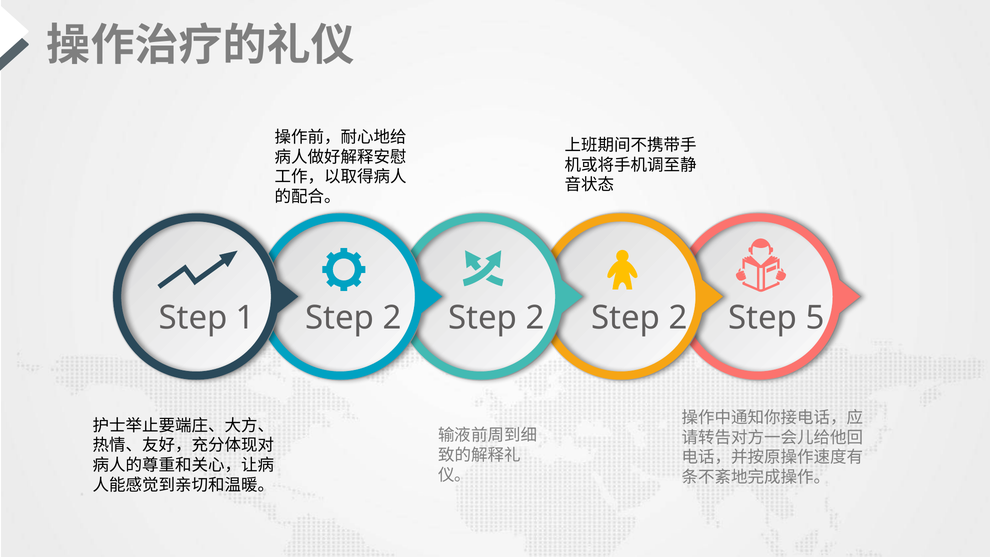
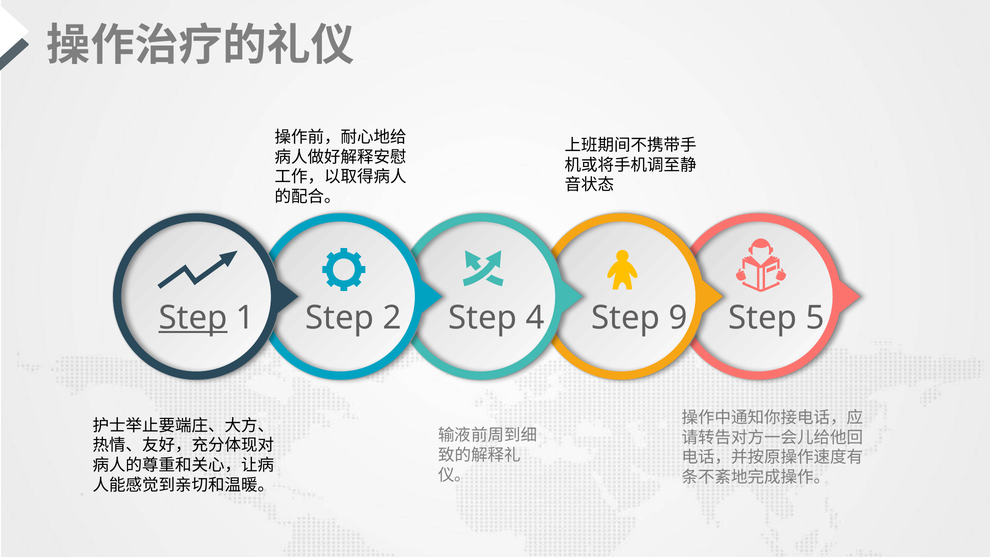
Step at (193, 318) underline: none -> present
2 at (535, 318): 2 -> 4
2 at (678, 318): 2 -> 9
